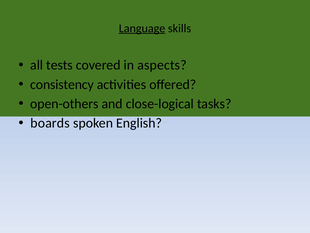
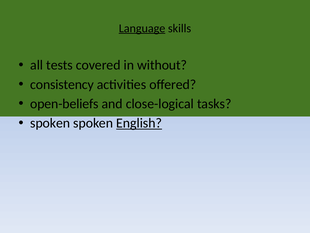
aspects: aspects -> without
open-others: open-others -> open-beliefs
boards at (50, 123): boards -> spoken
English underline: none -> present
